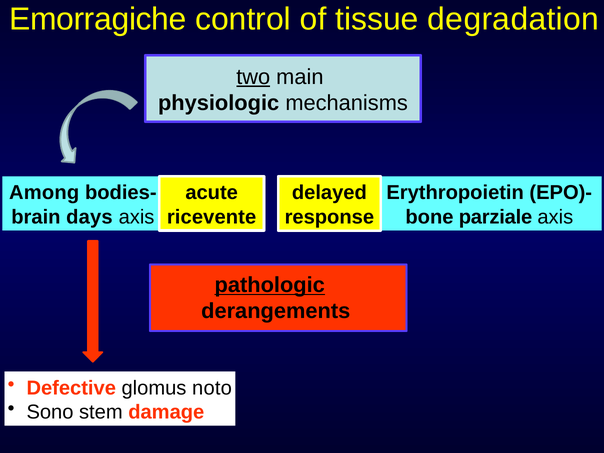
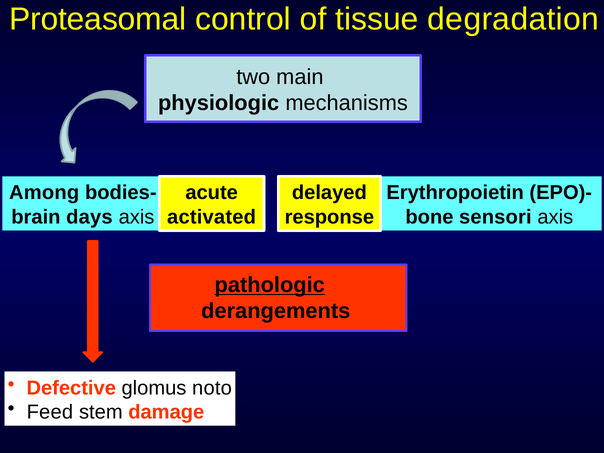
Emorragiche: Emorragiche -> Proteasomal
two underline: present -> none
ricevente: ricevente -> activated
parziale: parziale -> sensori
Sono: Sono -> Feed
